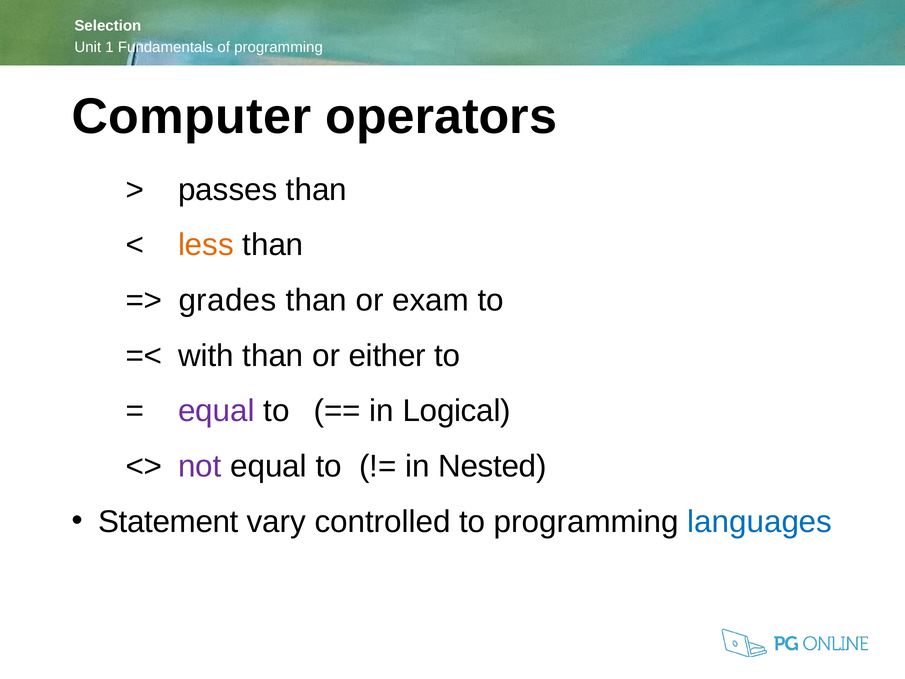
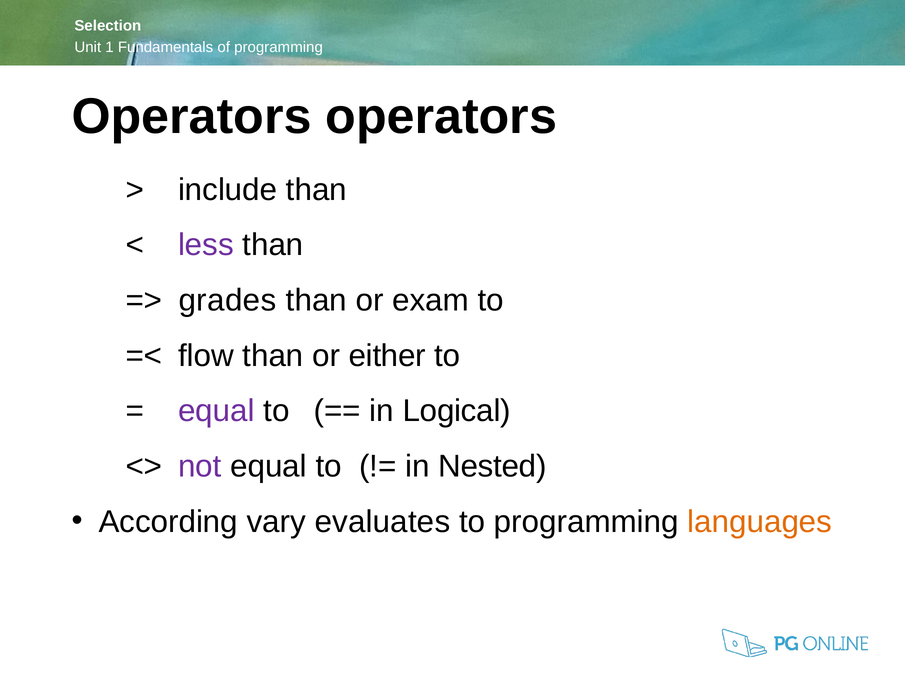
Computer at (191, 117): Computer -> Operators
passes: passes -> include
less colour: orange -> purple
with: with -> flow
Statement: Statement -> According
controlled: controlled -> evaluates
languages colour: blue -> orange
